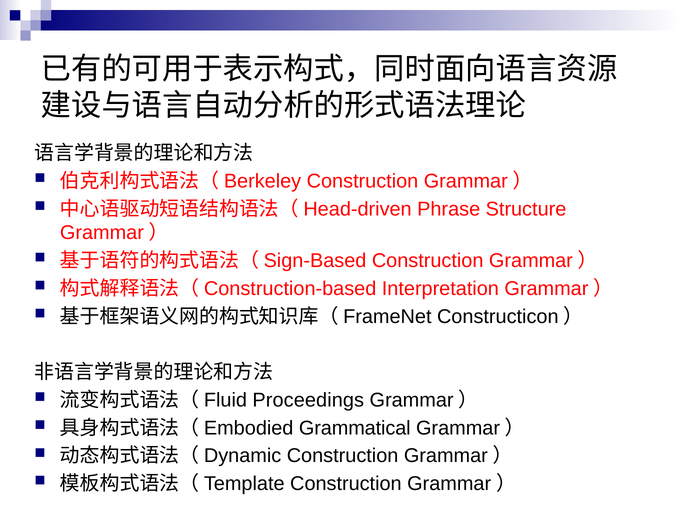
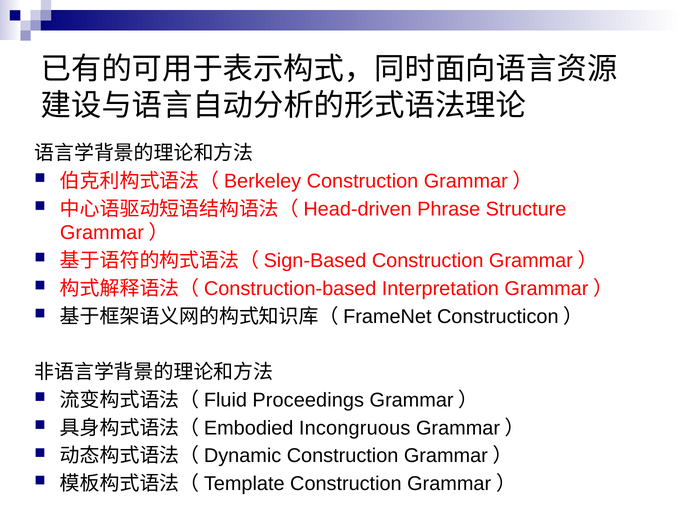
Grammatical: Grammatical -> Incongruous
